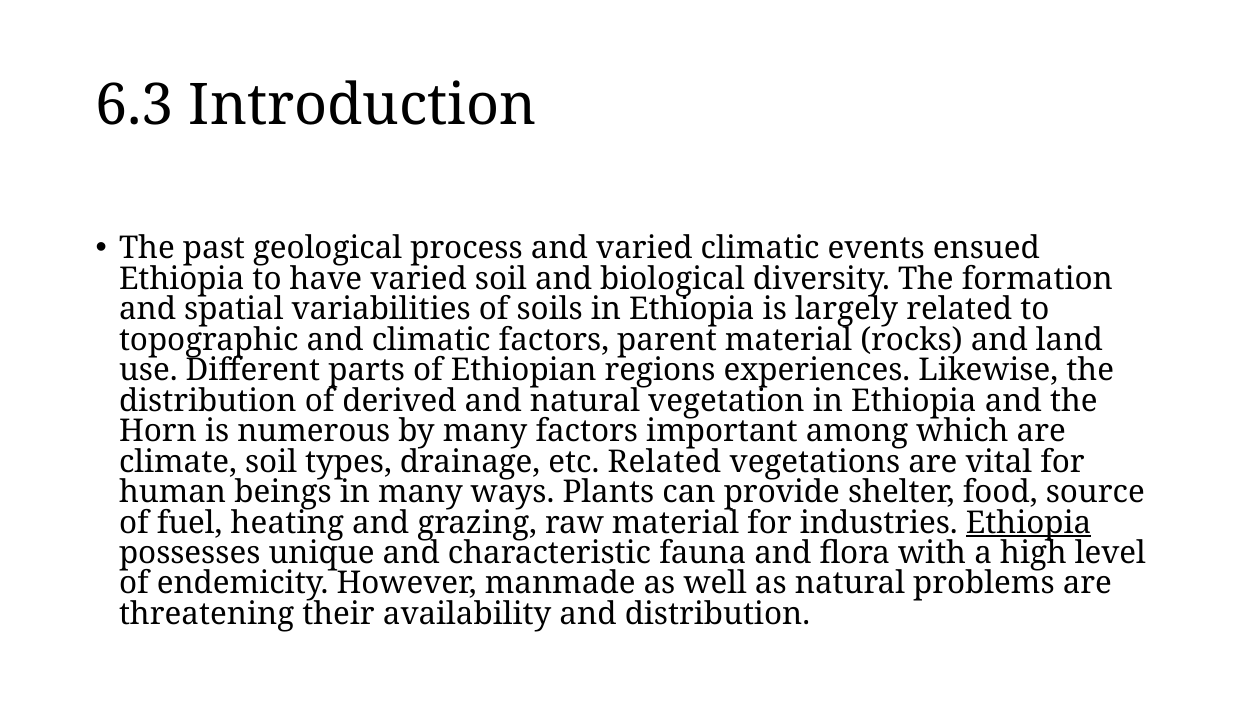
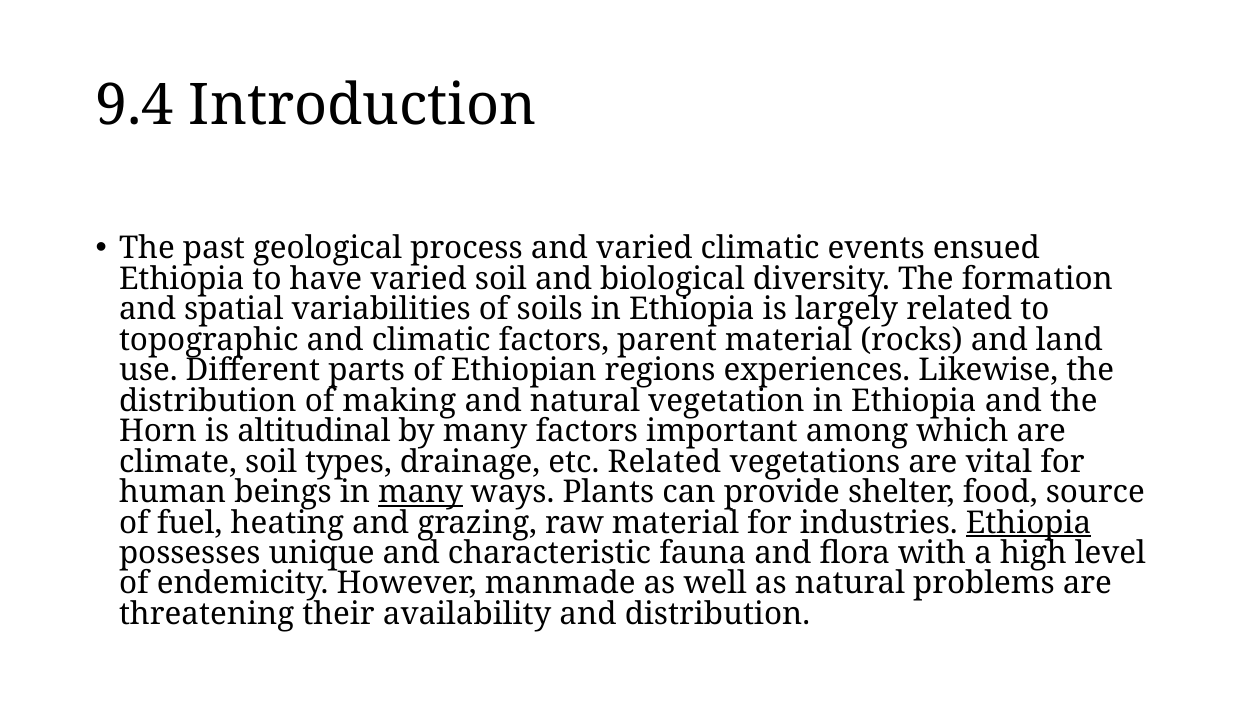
6.3: 6.3 -> 9.4
derived: derived -> making
numerous: numerous -> altitudinal
many at (420, 492) underline: none -> present
